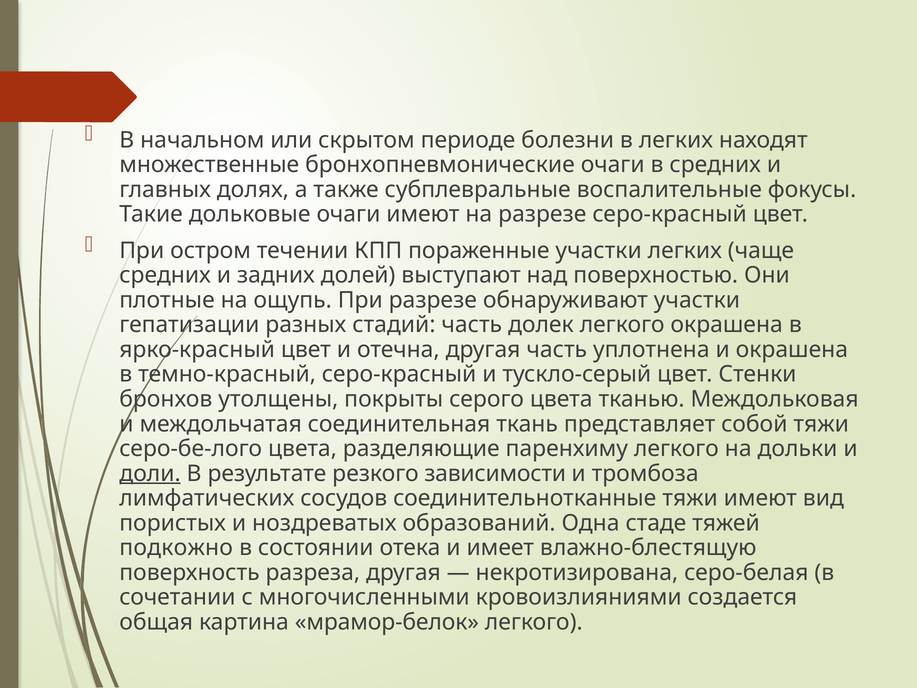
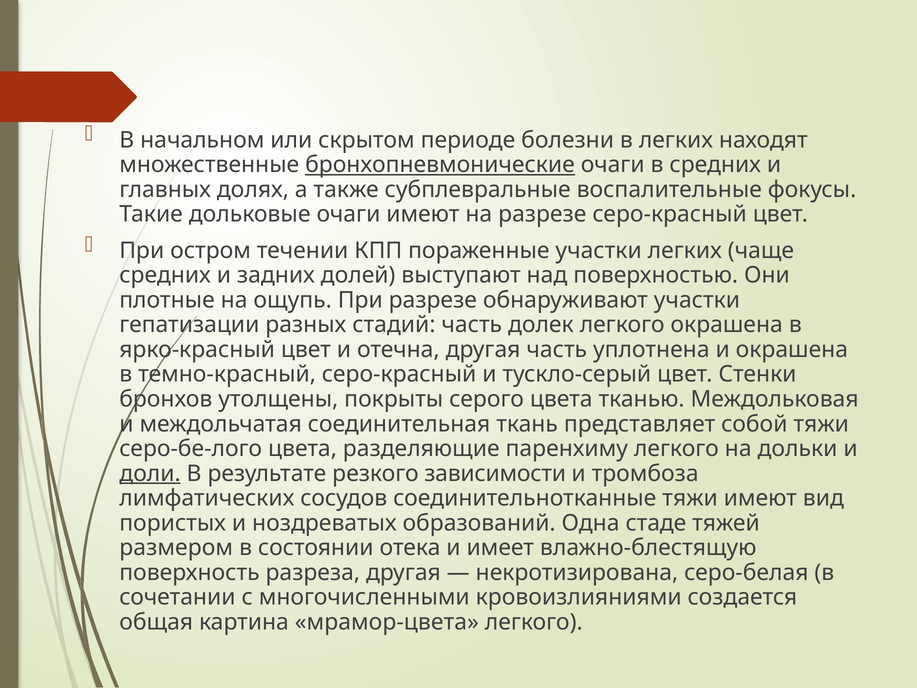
бронхопневмонические underline: none -> present
подкожно: подкожно -> размером
мрамор-белок: мрамор-белок -> мрамор-цвета
